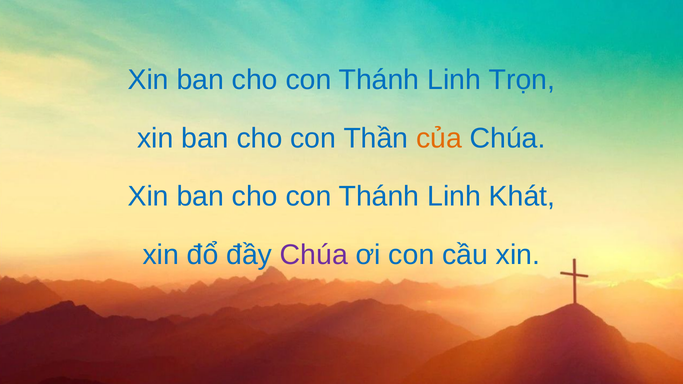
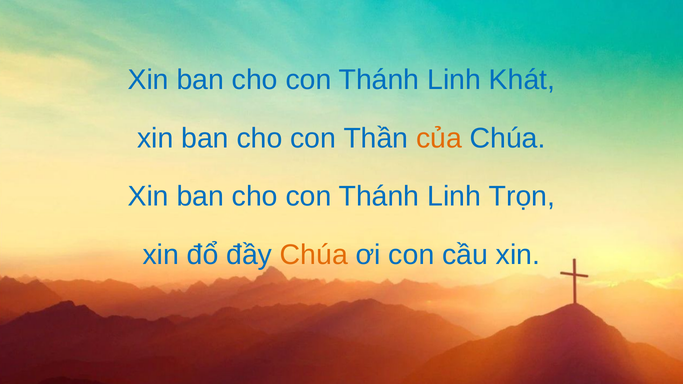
Trọn: Trọn -> Khát
Khát: Khát -> Trọn
Chúa at (314, 255) colour: purple -> orange
